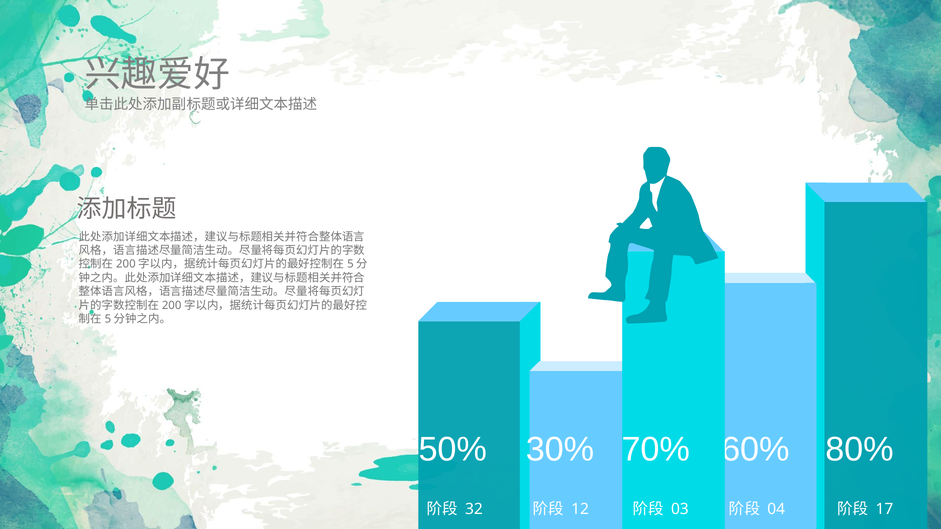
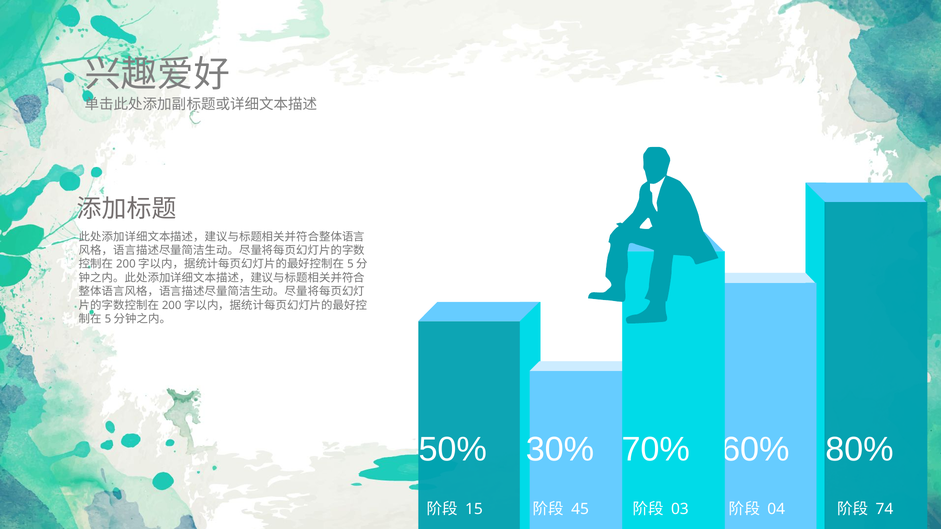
32: 32 -> 15
12: 12 -> 45
17: 17 -> 74
